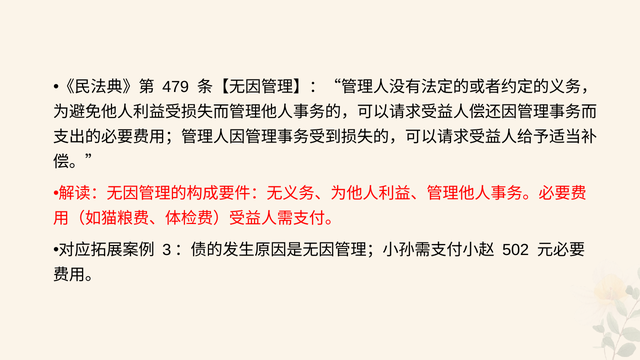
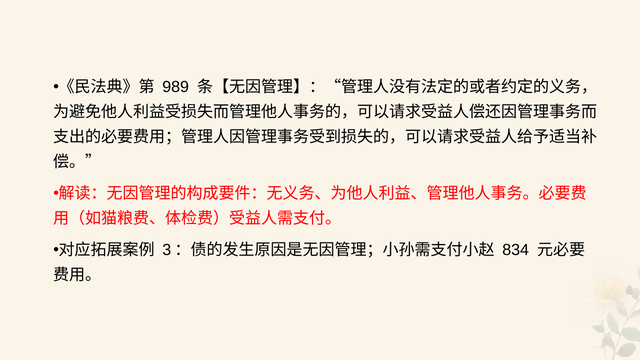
479: 479 -> 989
502: 502 -> 834
